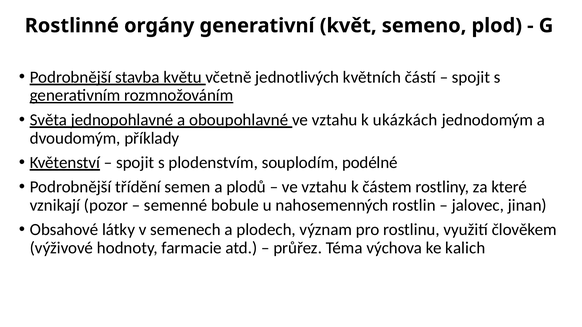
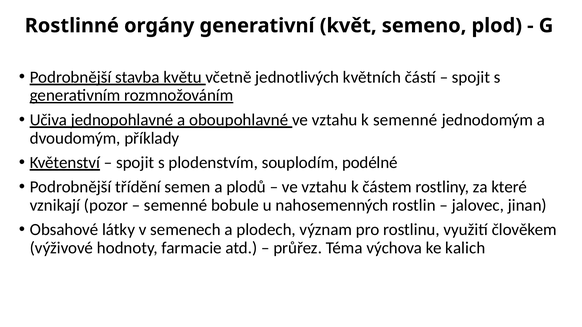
Světa: Světa -> Učiva
k ukázkách: ukázkách -> semenné
